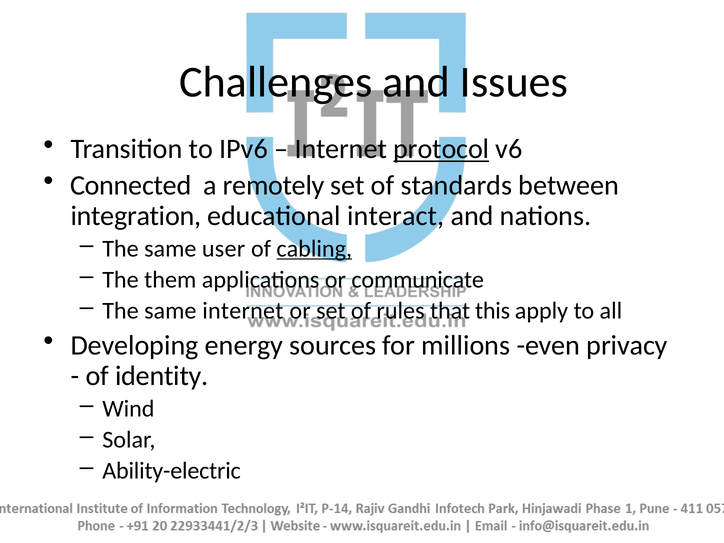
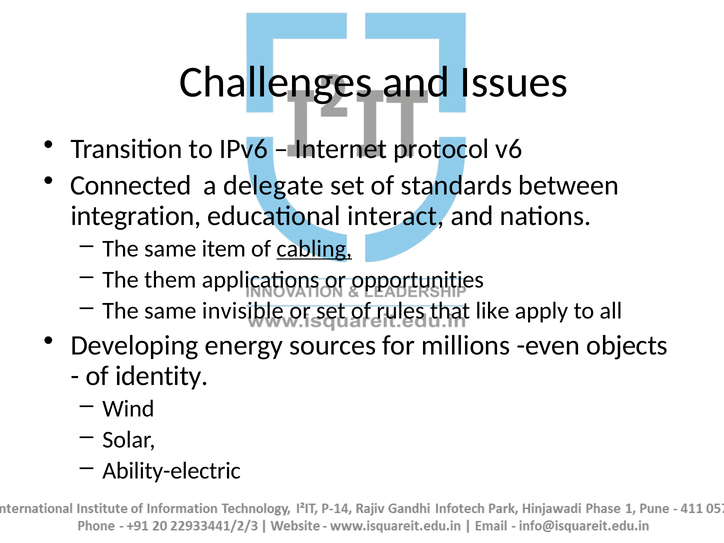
protocol underline: present -> none
remotely: remotely -> delegate
user: user -> item
communicate: communicate -> opportunities
same internet: internet -> invisible
this: this -> like
privacy: privacy -> objects
